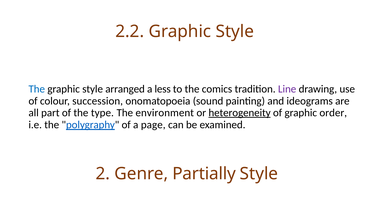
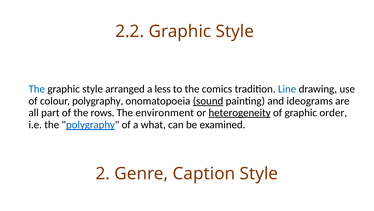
Line colour: purple -> blue
colour succession: succession -> polygraphy
sound underline: none -> present
type: type -> rows
page: page -> what
Partially: Partially -> Caption
